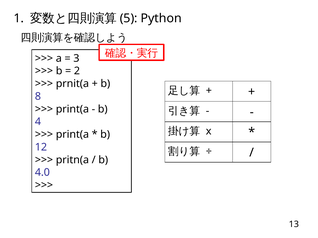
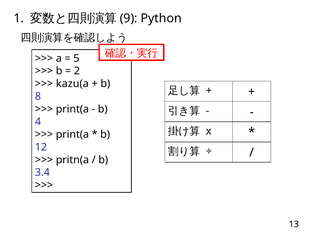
5: 5 -> 9
3: 3 -> 5
prnit(a: prnit(a -> kazu(a
4.0: 4.0 -> 3.4
